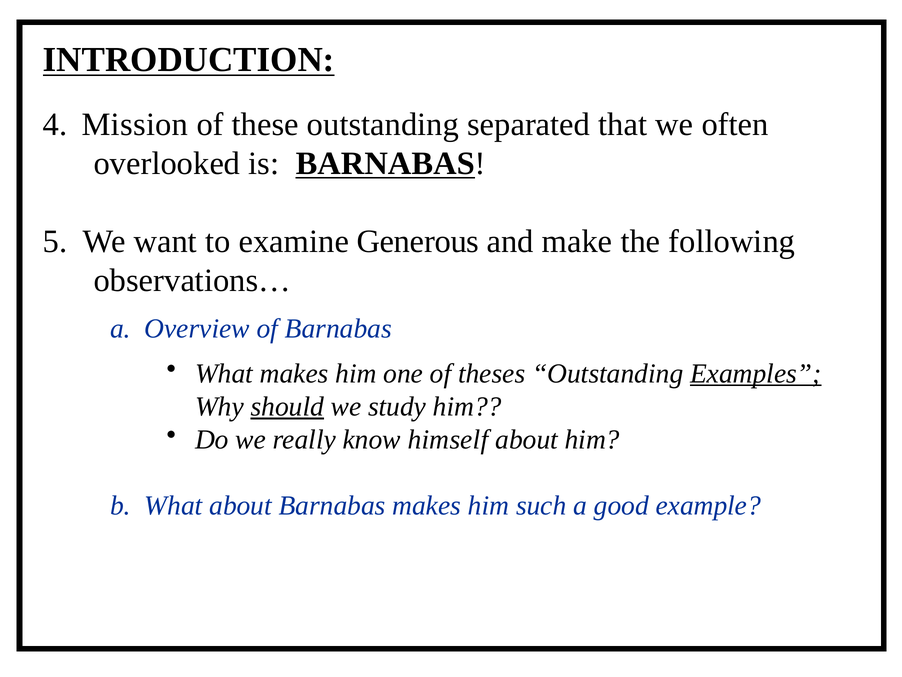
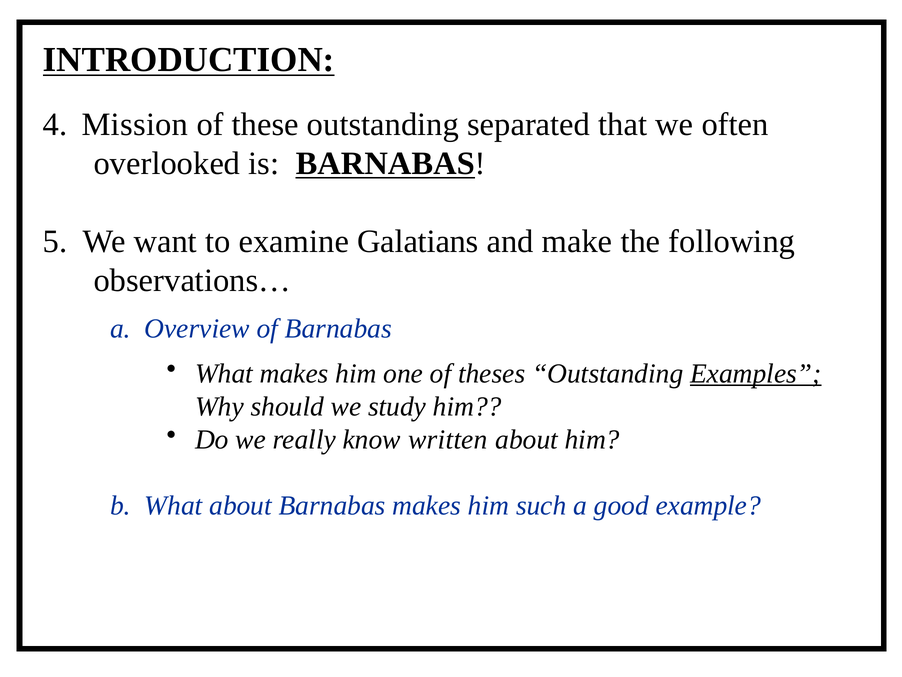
Generous: Generous -> Galatians
should underline: present -> none
himself: himself -> written
